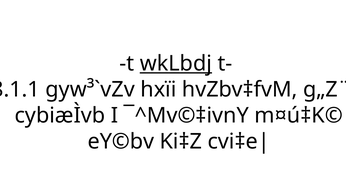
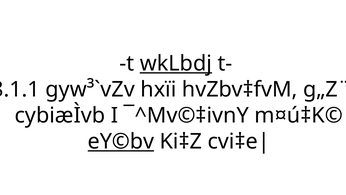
eY©bv underline: none -> present
